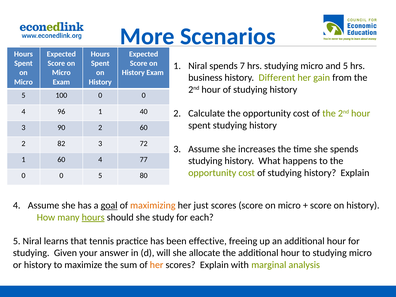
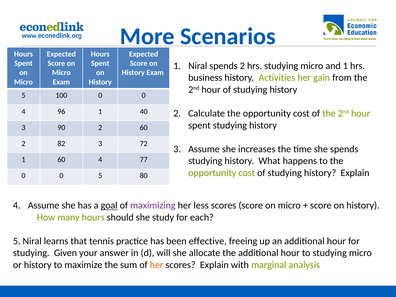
spends 7: 7 -> 2
and 5: 5 -> 1
Different: Different -> Activities
maximizing colour: orange -> purple
just: just -> less
hours at (93, 217) underline: present -> none
